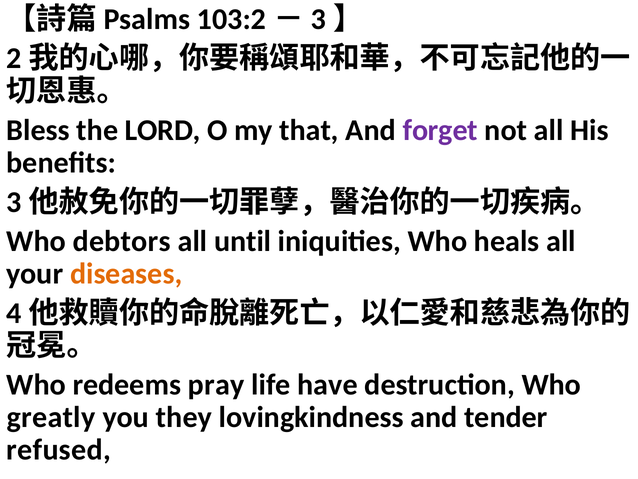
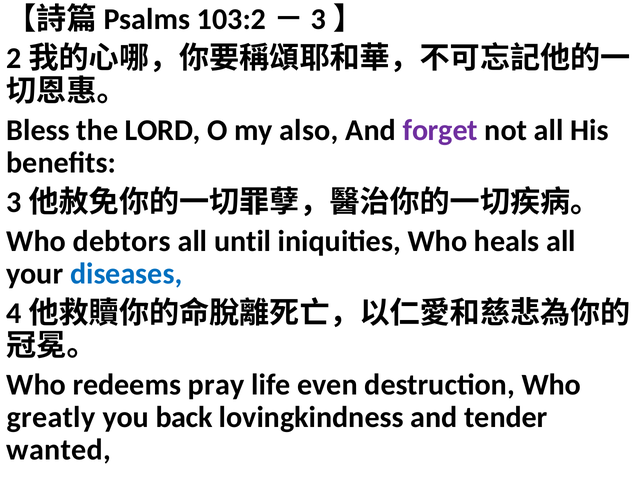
that: that -> also
diseases colour: orange -> blue
have: have -> even
they: they -> back
refused: refused -> wanted
